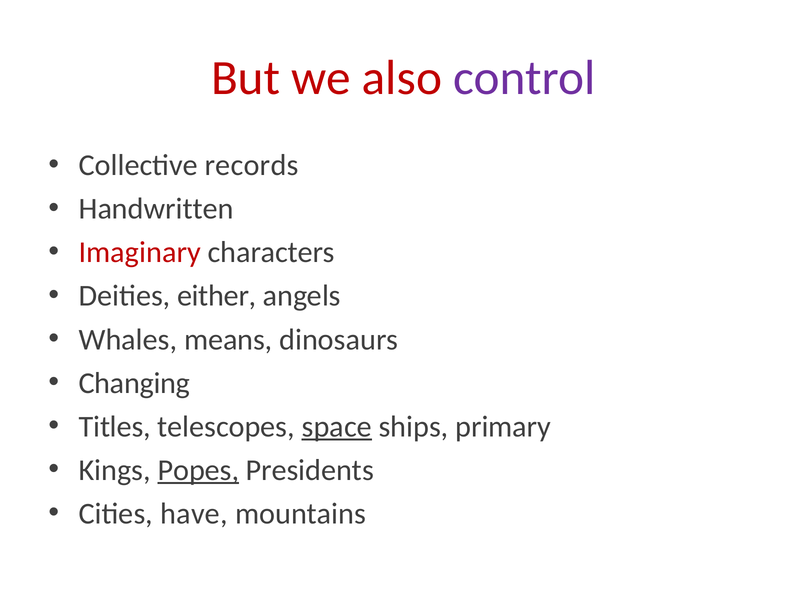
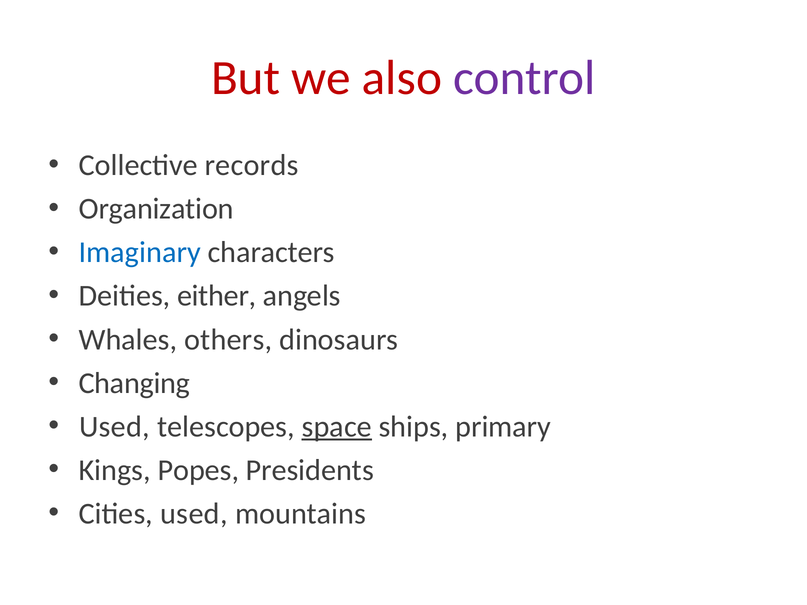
Handwritten: Handwritten -> Organization
Imaginary colour: red -> blue
means: means -> others
Titles at (115, 427): Titles -> Used
Popes underline: present -> none
Cities have: have -> used
